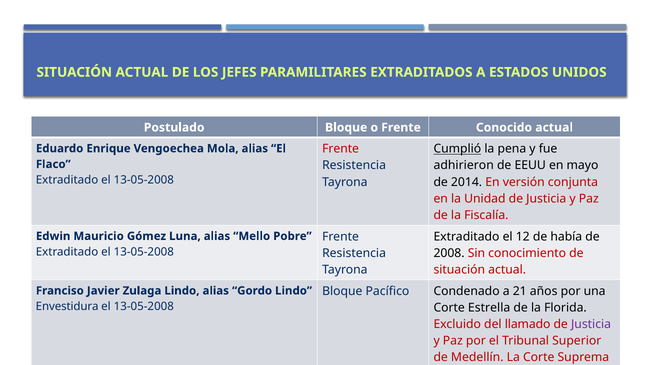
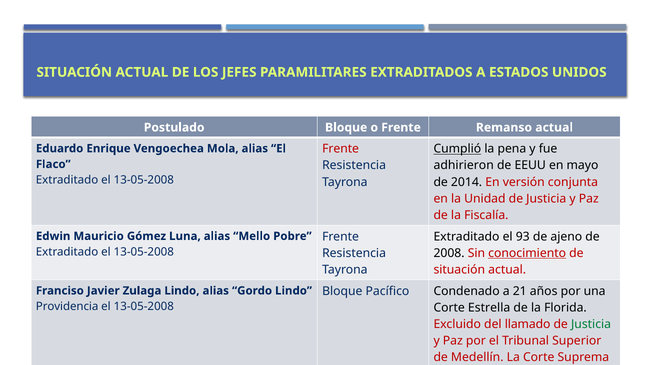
Conocido: Conocido -> Remanso
12: 12 -> 93
había: había -> ajeno
conocimiento underline: none -> present
Envestidura: Envestidura -> Providencia
Justicia at (591, 325) colour: purple -> green
